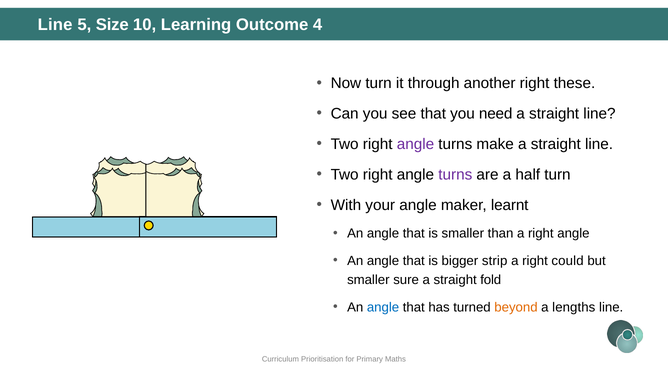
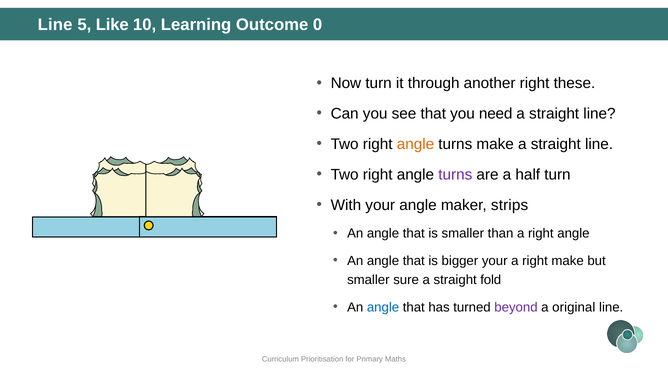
Size: Size -> Like
4: 4 -> 0
angle at (415, 144) colour: purple -> orange
learnt: learnt -> strips
bigger strip: strip -> your
right could: could -> make
beyond colour: orange -> purple
lengths: lengths -> original
